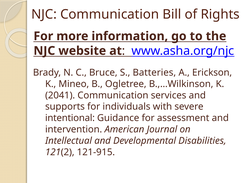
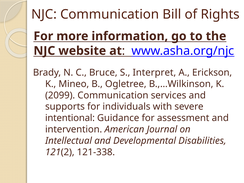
Batteries: Batteries -> Interpret
2041: 2041 -> 2099
121-915: 121-915 -> 121-338
